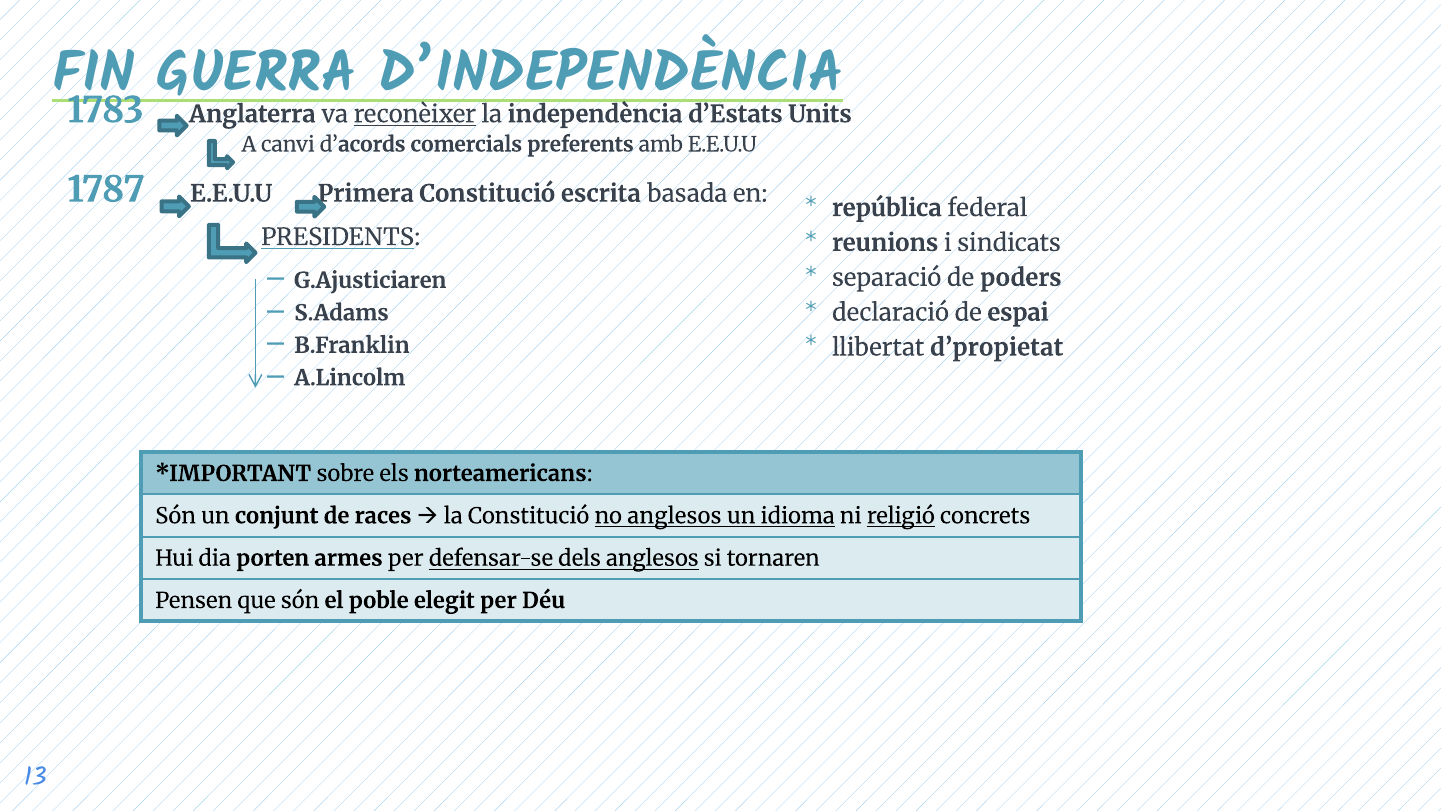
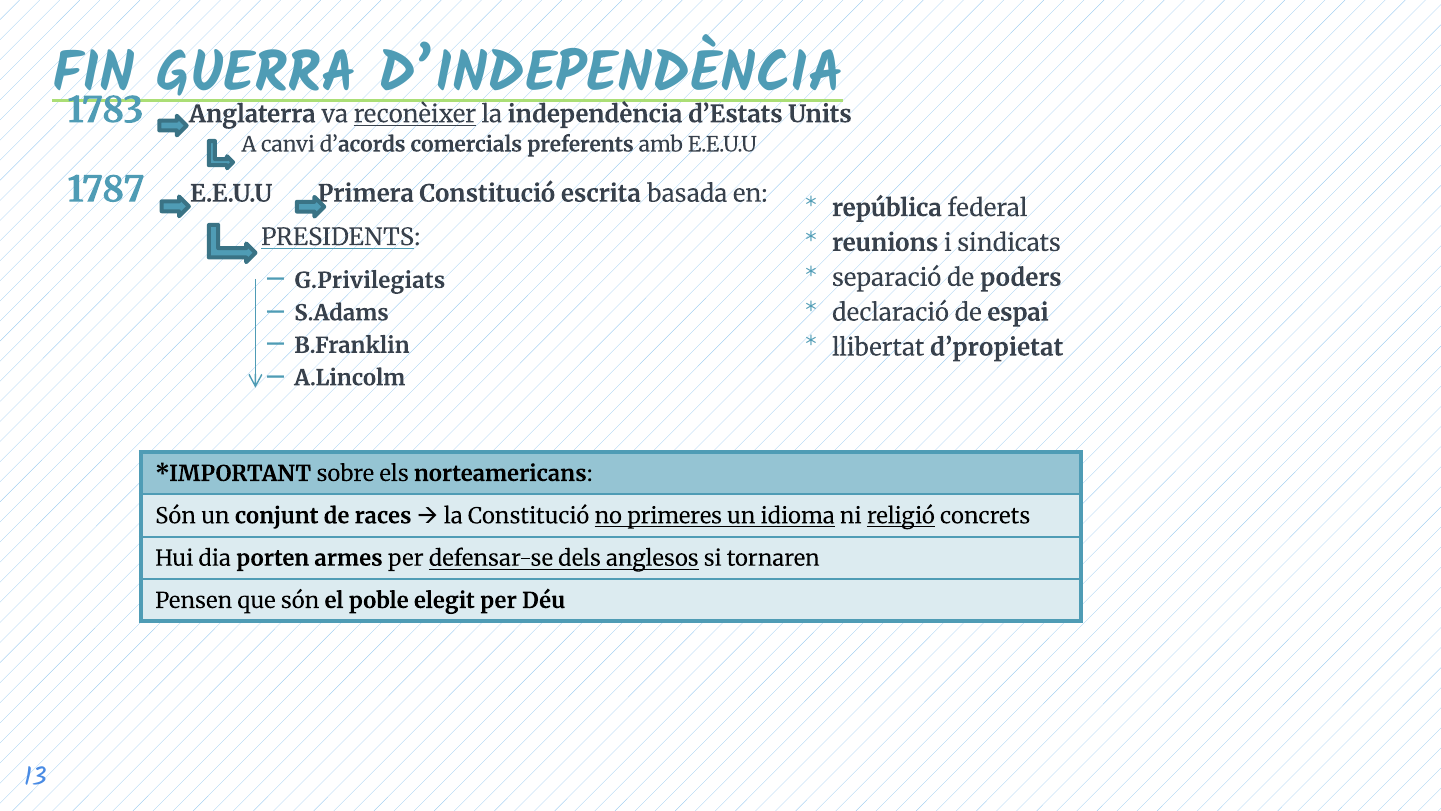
G.Ajusticiaren: G.Ajusticiaren -> G.Privilegiats
no anglesos: anglesos -> primeres
